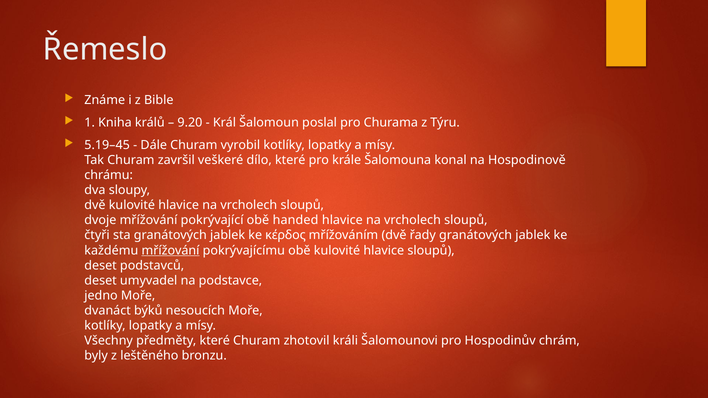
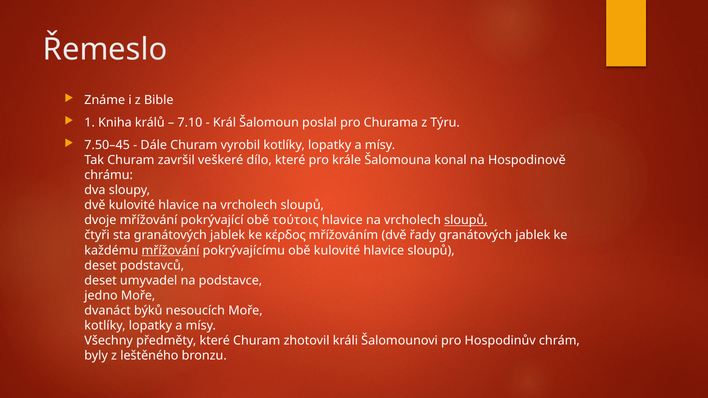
9.20: 9.20 -> 7.10
5.19–45: 5.19–45 -> 7.50–45
handed: handed -> τούτοις
sloupů at (466, 220) underline: none -> present
